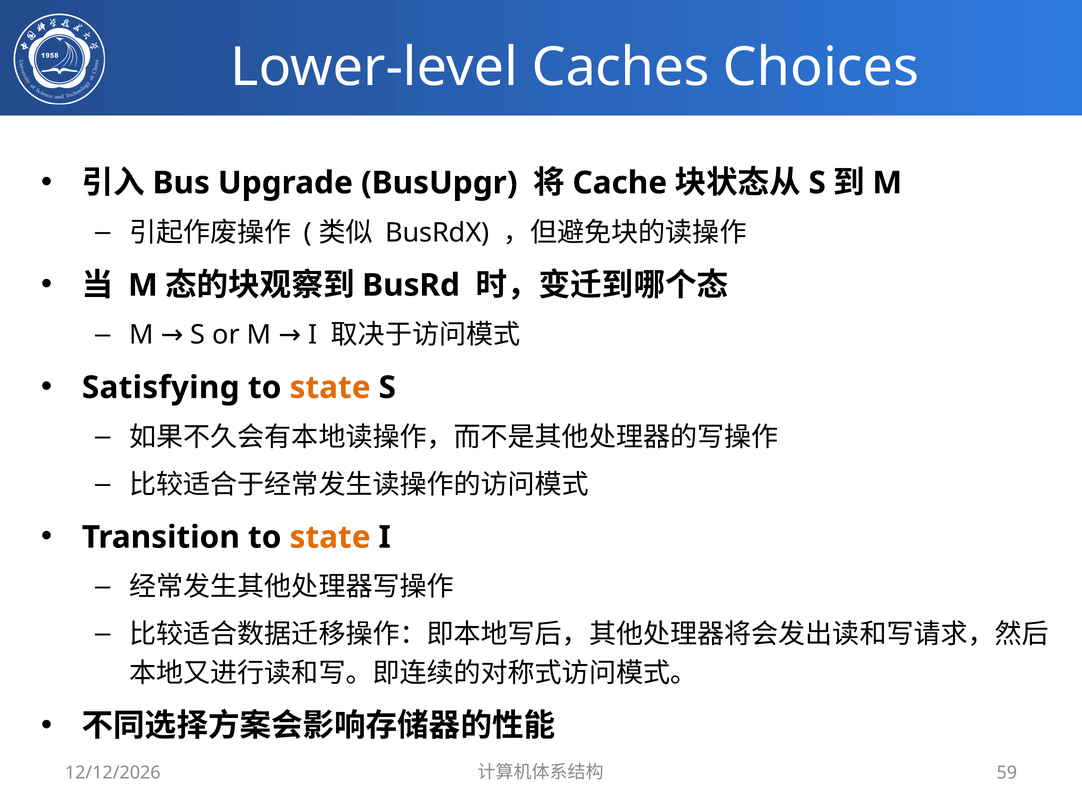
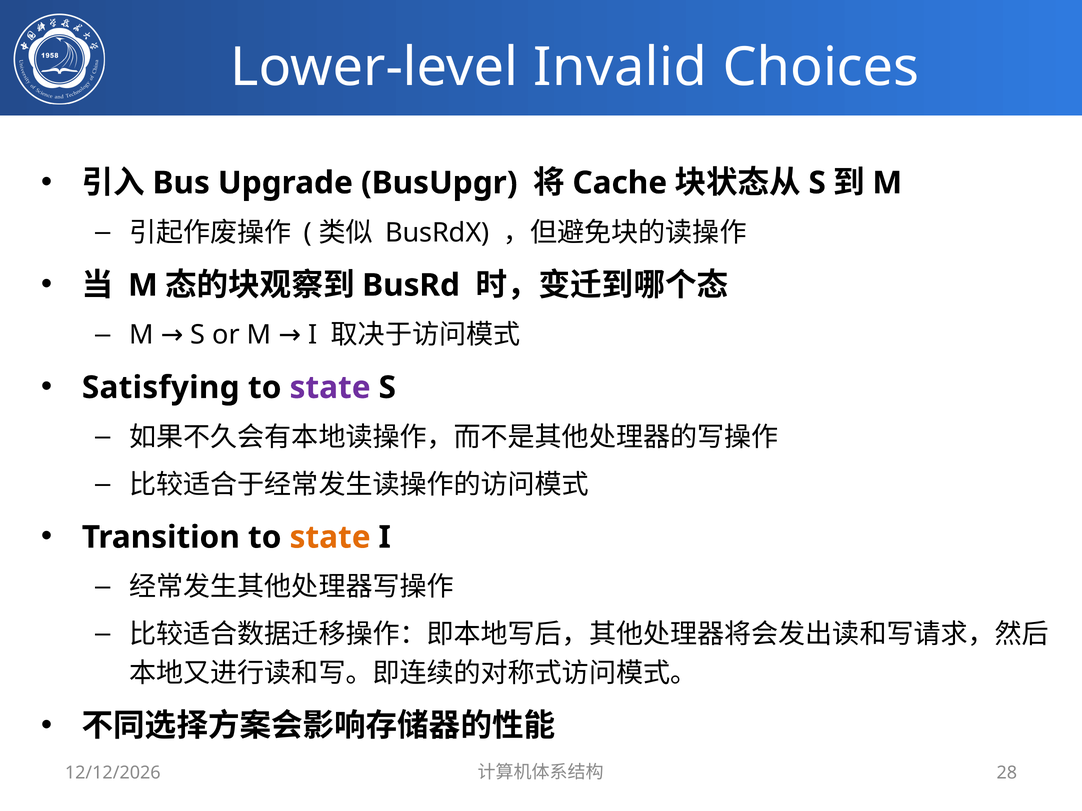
Caches: Caches -> Invalid
state at (330, 388) colour: orange -> purple
59: 59 -> 28
